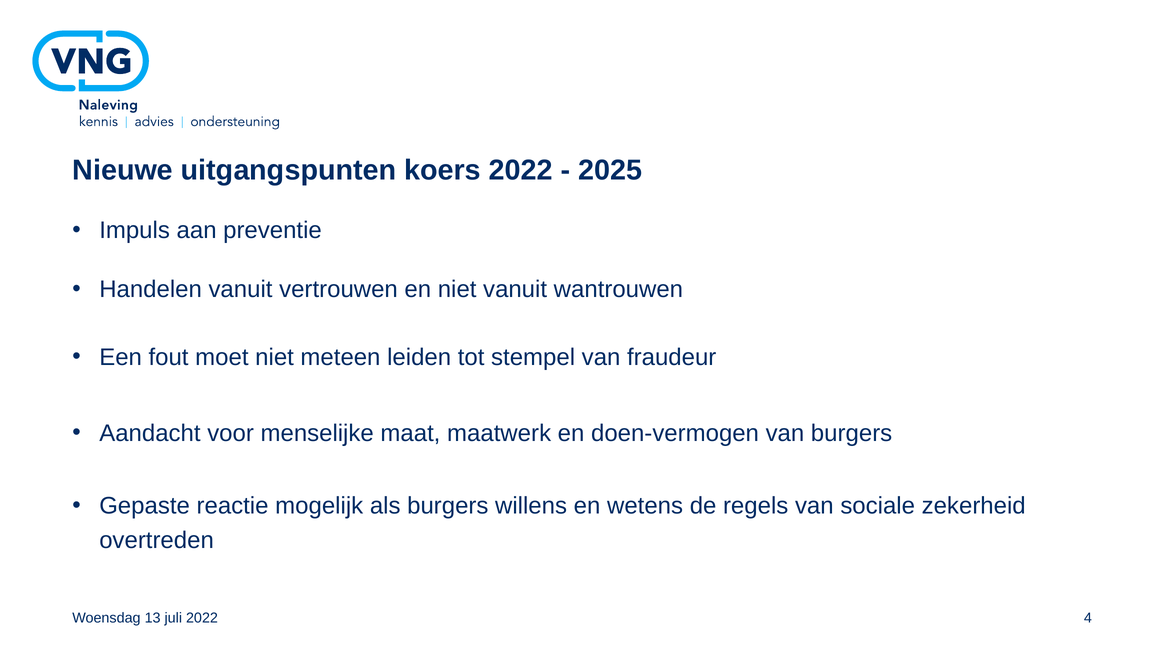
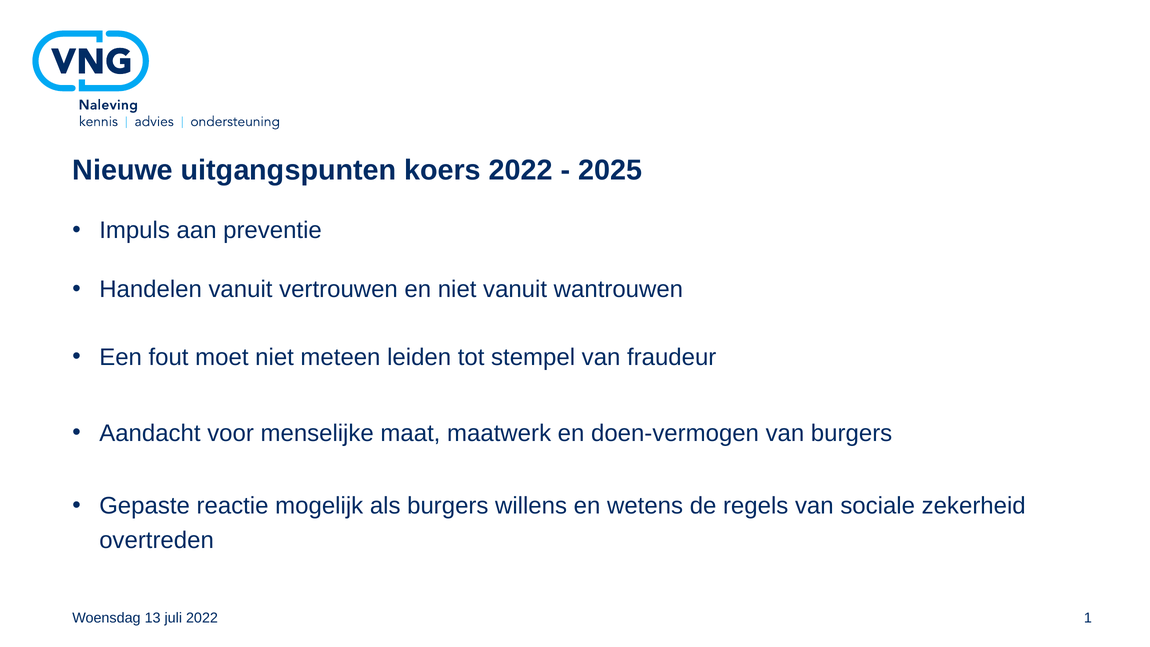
4: 4 -> 1
